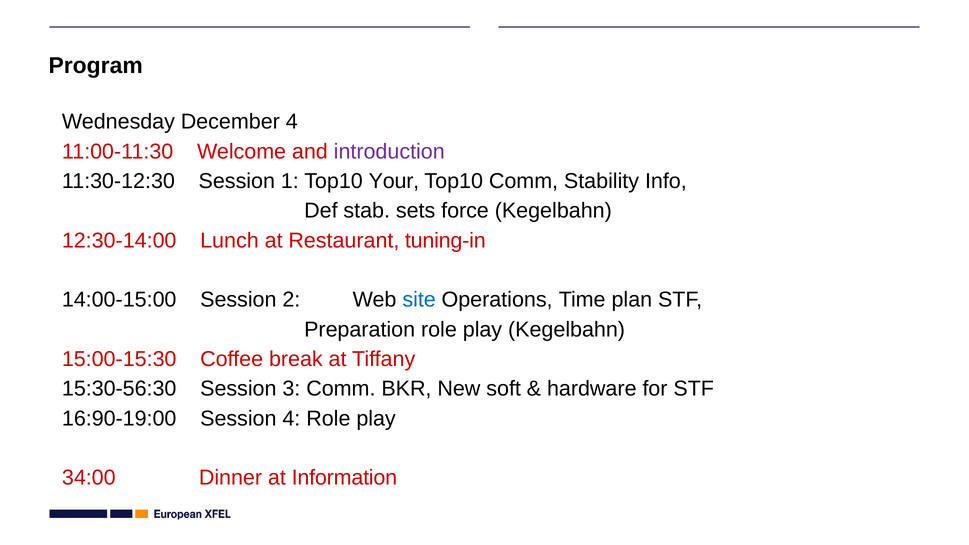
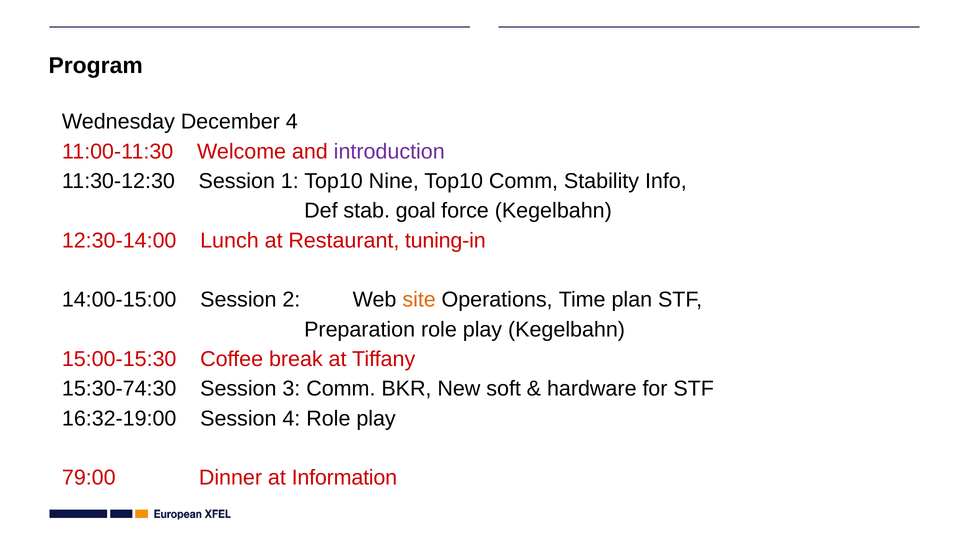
Your: Your -> Nine
sets: sets -> goal
site colour: blue -> orange
15:30-56:30: 15:30-56:30 -> 15:30-74:30
16:90-19:00: 16:90-19:00 -> 16:32-19:00
34:00: 34:00 -> 79:00
